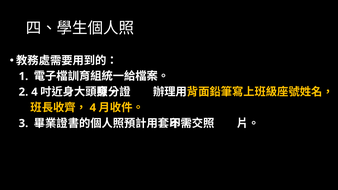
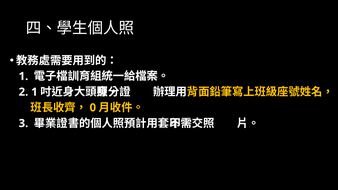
2 4: 4 -> 1
4 at (93, 108): 4 -> 0
